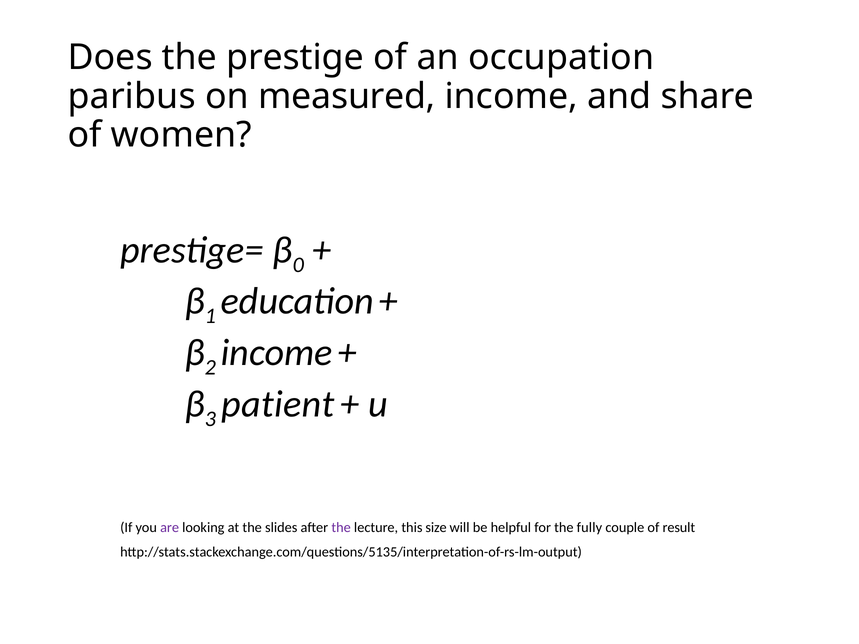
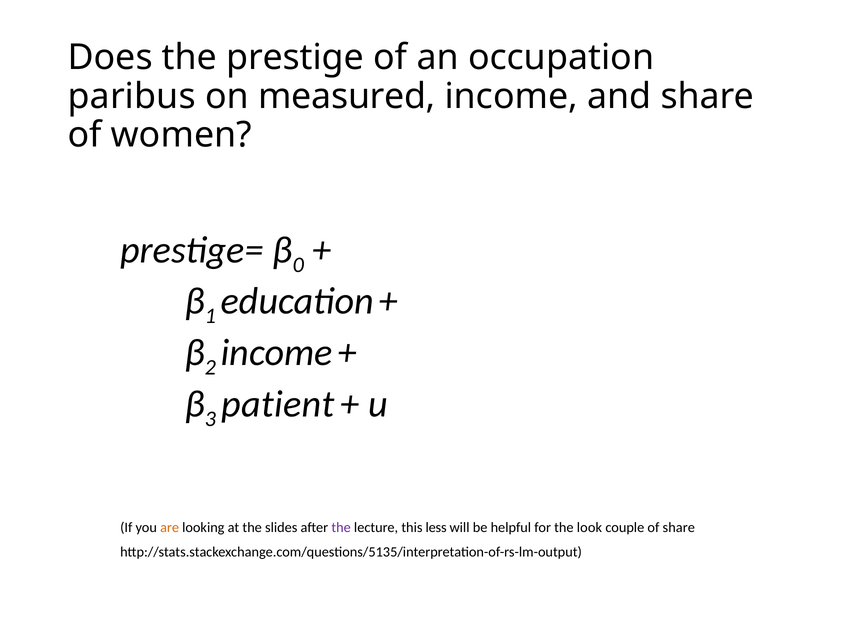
are colour: purple -> orange
size: size -> less
fully: fully -> look
of result: result -> share
